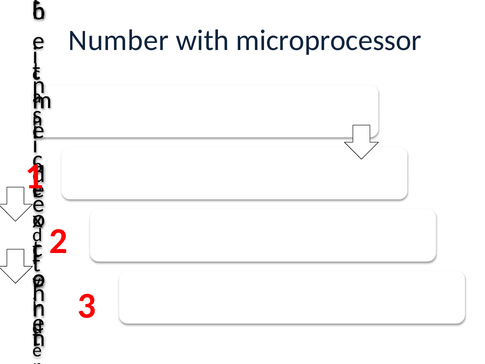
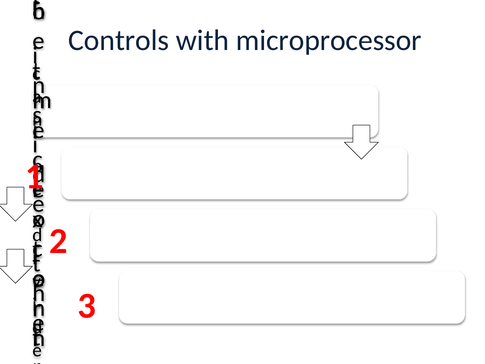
Number: Number -> Controls
